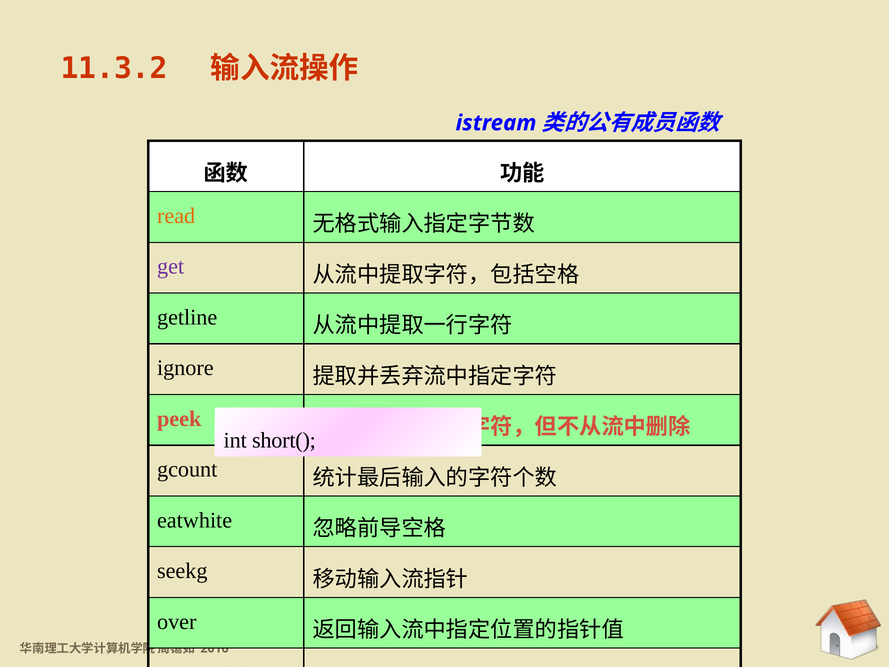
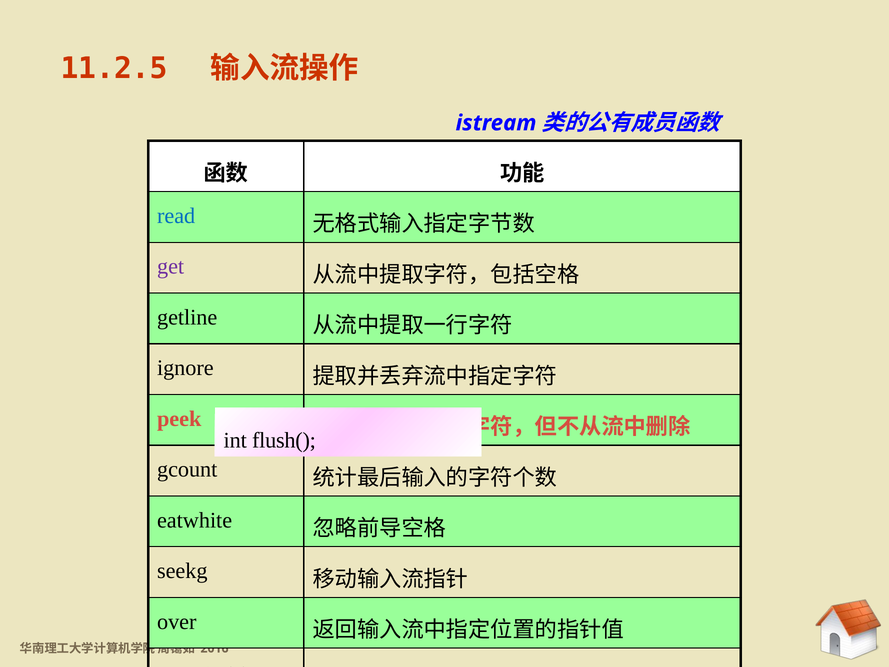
11.3.2: 11.3.2 -> 11.2.5
read colour: orange -> blue
short(: short( -> flush(
